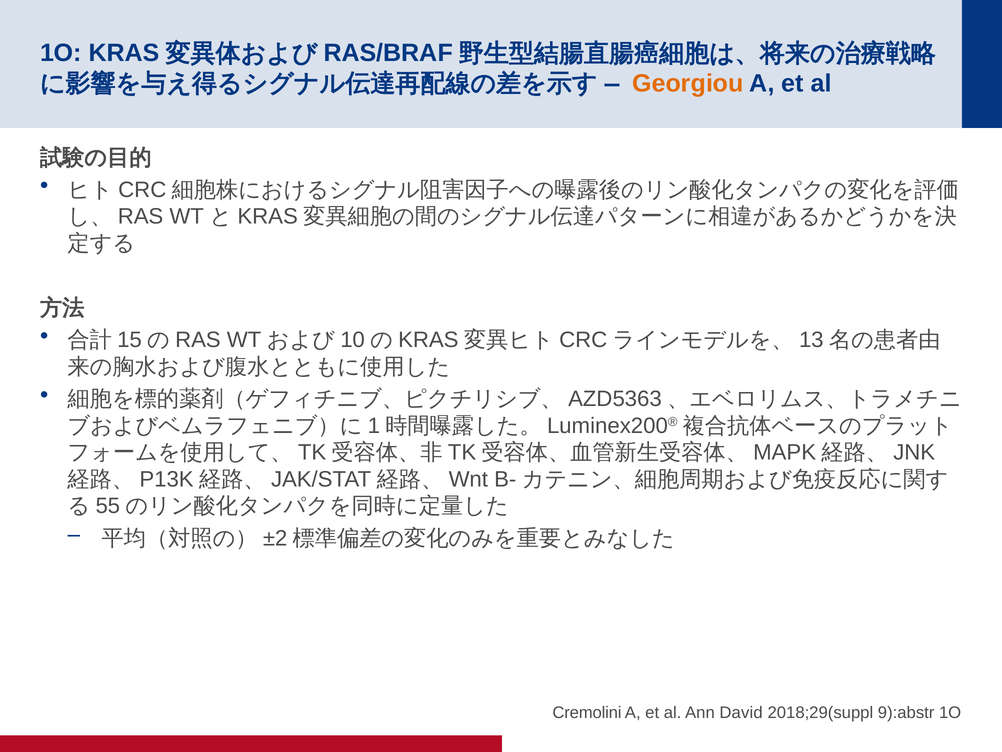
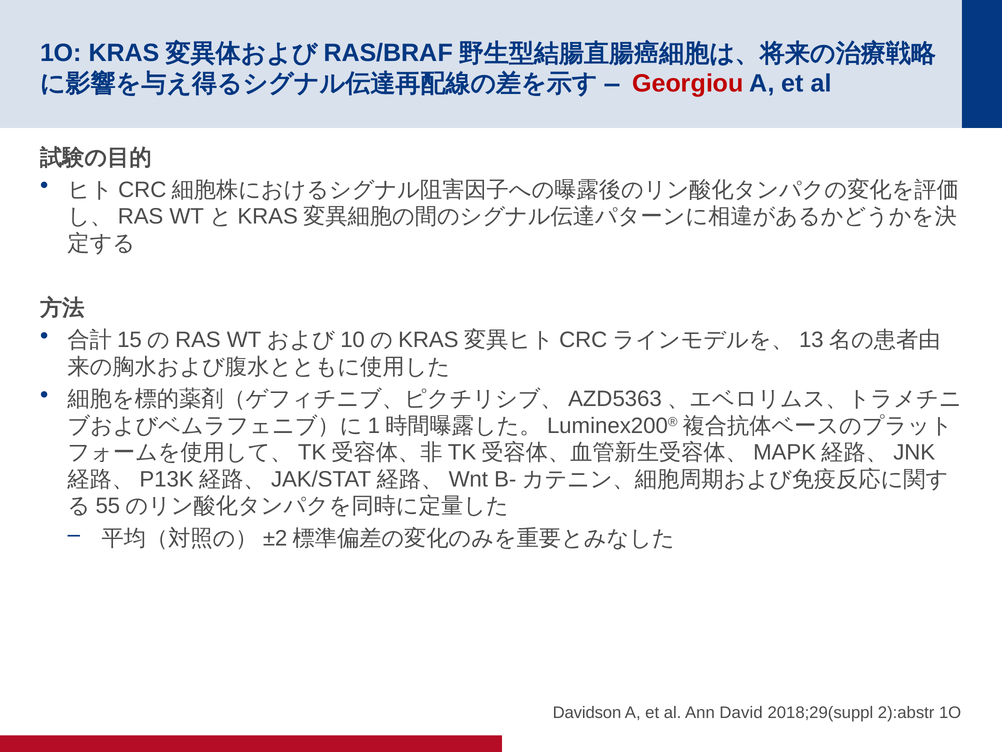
Georgiou colour: orange -> red
Cremolini: Cremolini -> Davidson
9):abstr: 9):abstr -> 2):abstr
